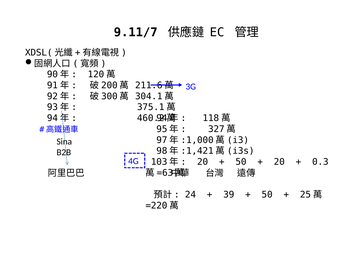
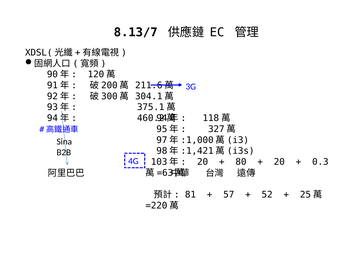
9.11/7: 9.11/7 -> 8.13/7
50 at (241, 162): 50 -> 80
24: 24 -> 81
39: 39 -> 57
50 at (267, 195): 50 -> 52
